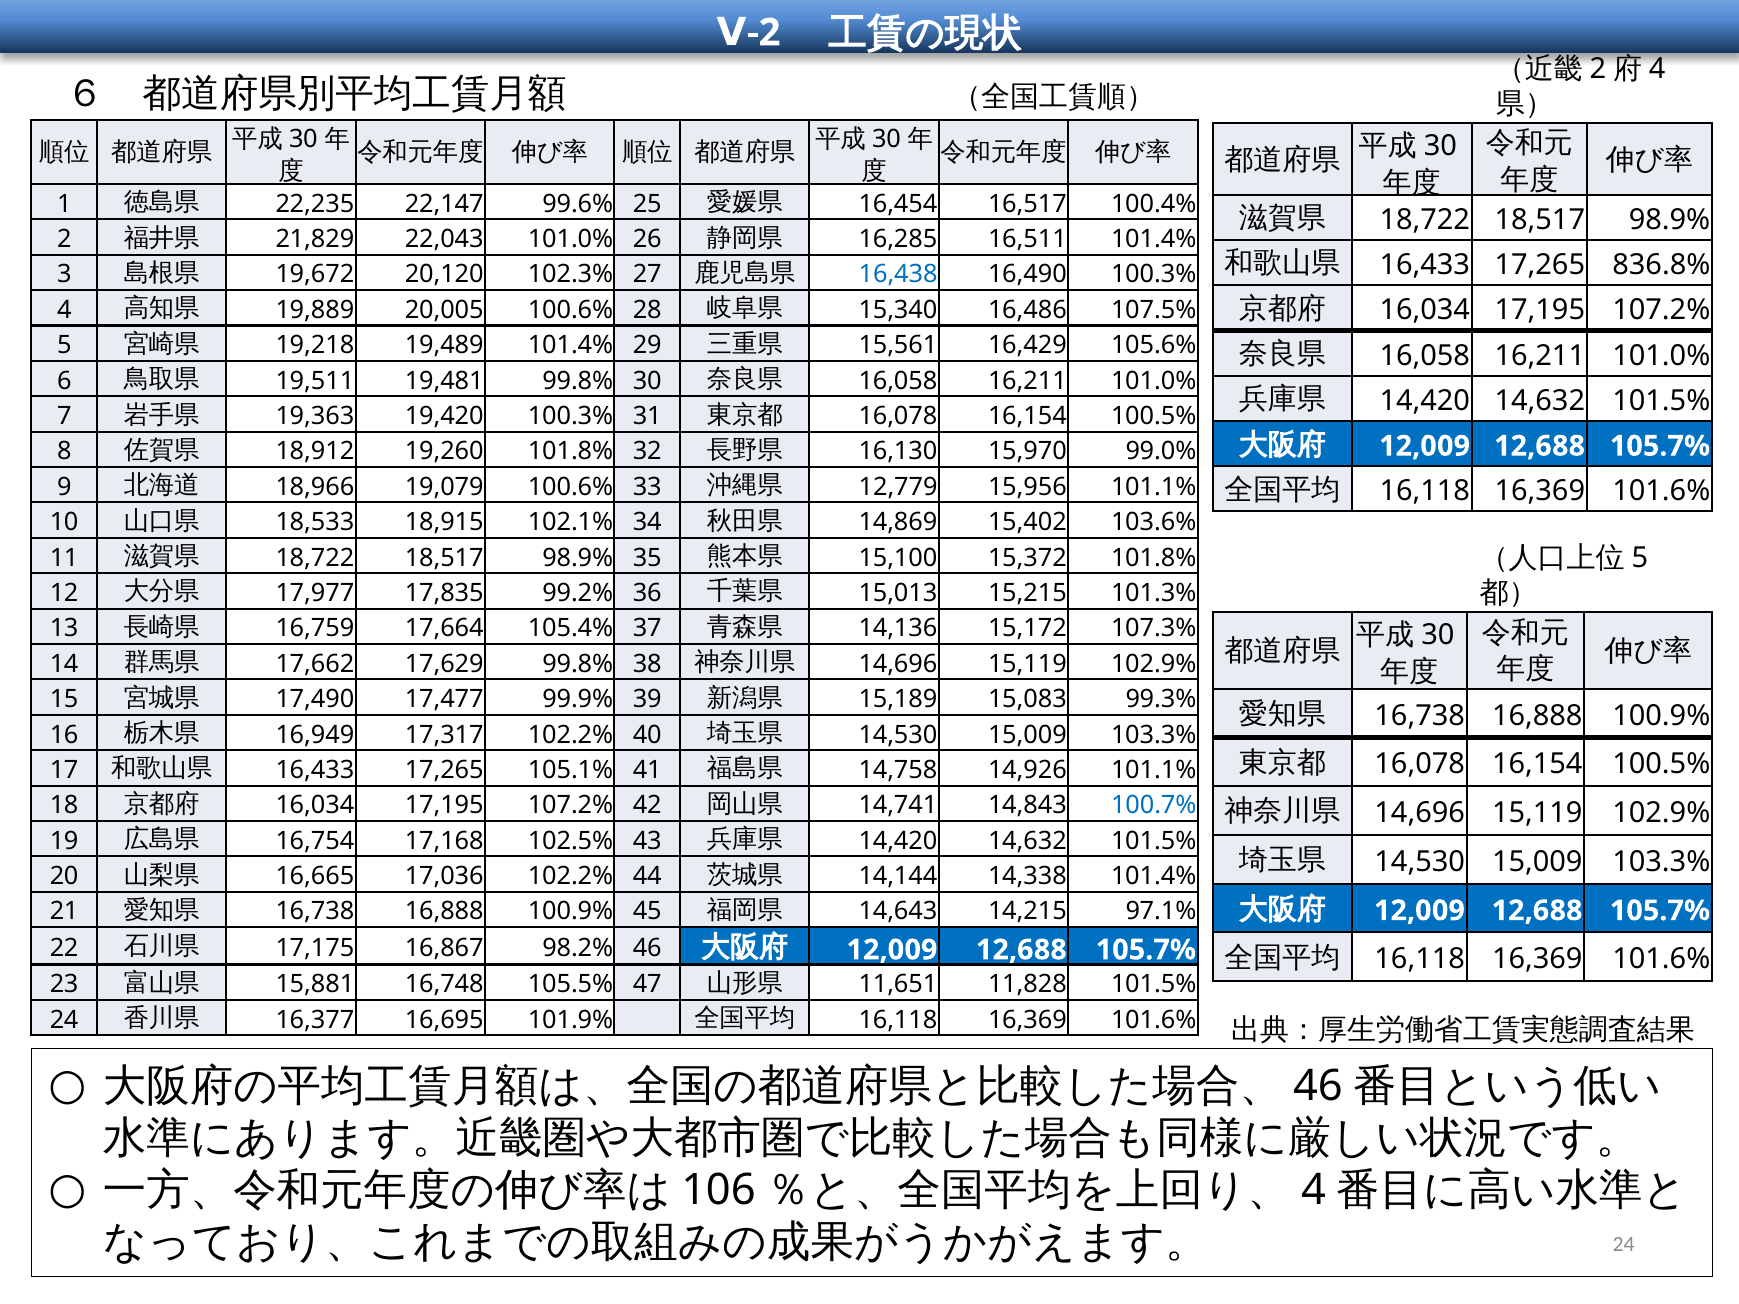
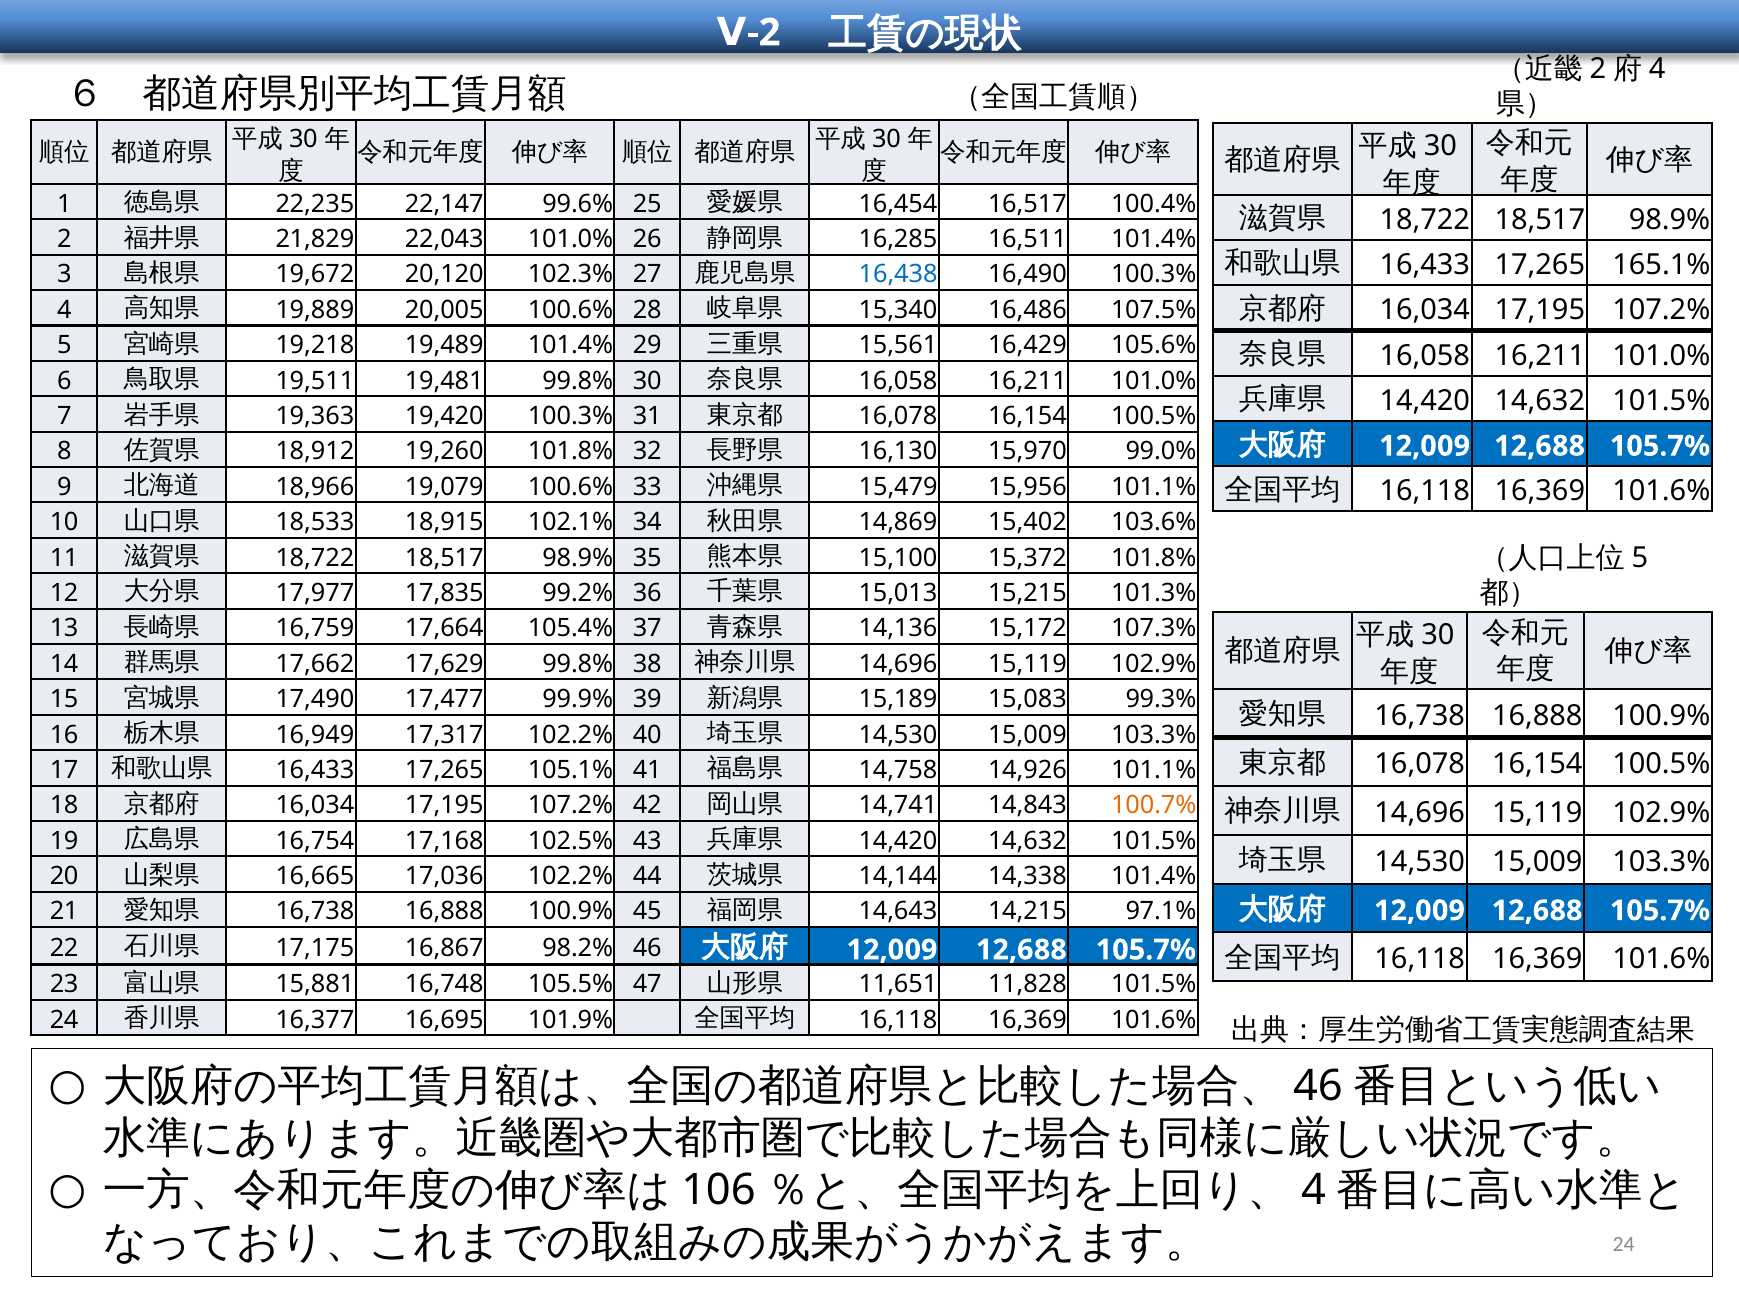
836.8%: 836.8% -> 165.1%
12,779: 12,779 -> 15,479
100.7% colour: blue -> orange
